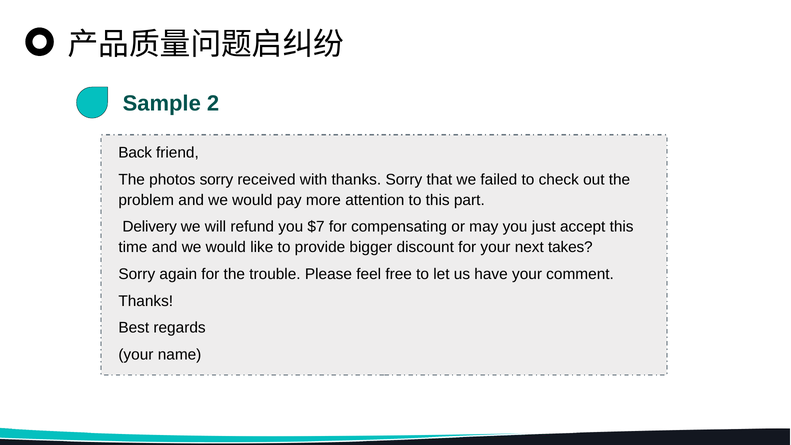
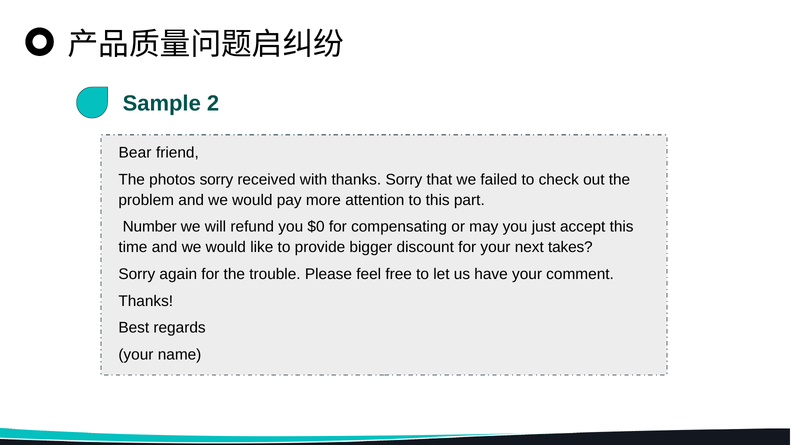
Back: Back -> Bear
Delivery: Delivery -> Number
$7: $7 -> $0
